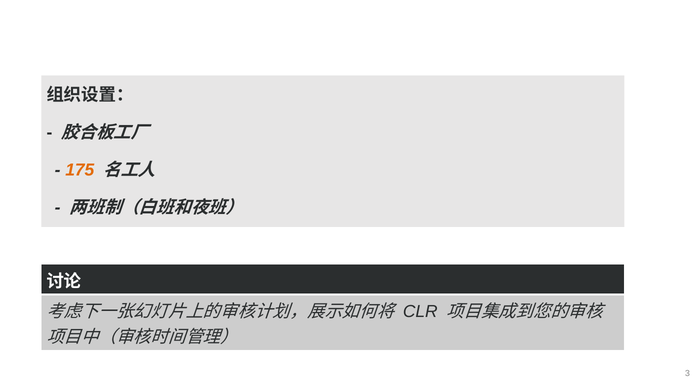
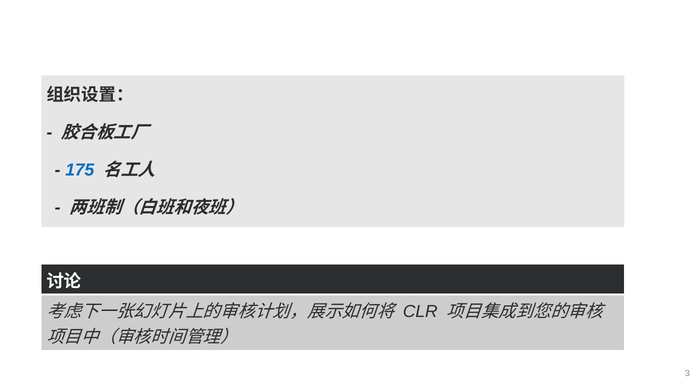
175 colour: orange -> blue
